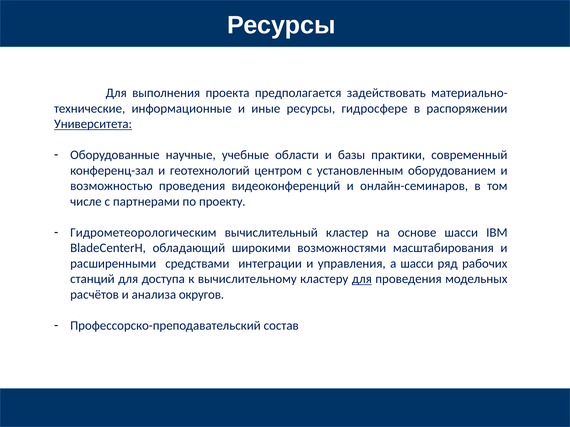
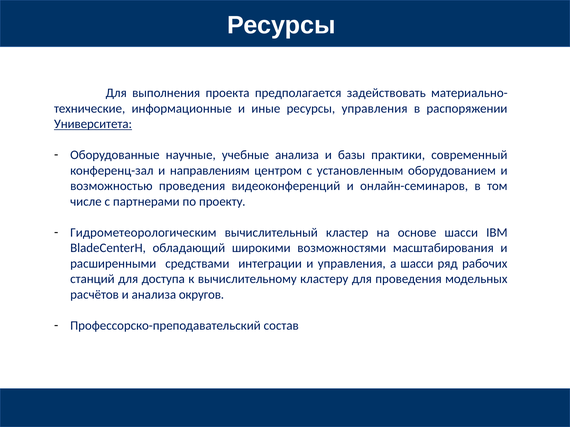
ресурсы гидросфере: гидросфере -> управления
учебные области: области -> анализа
геотехнологий: геотехнологий -> направлениям
для at (362, 279) underline: present -> none
